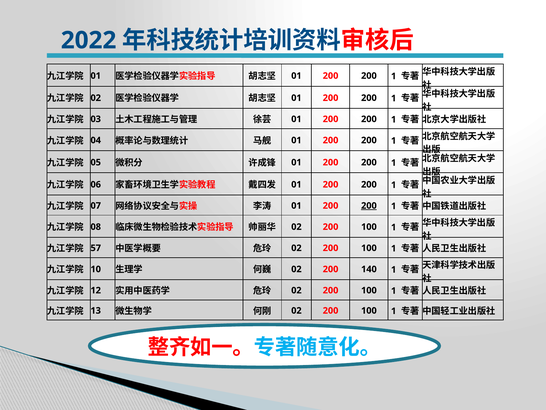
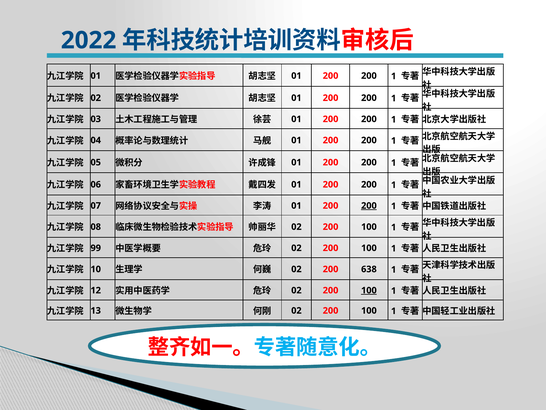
57: 57 -> 99
140: 140 -> 638
100 at (369, 290) underline: none -> present
